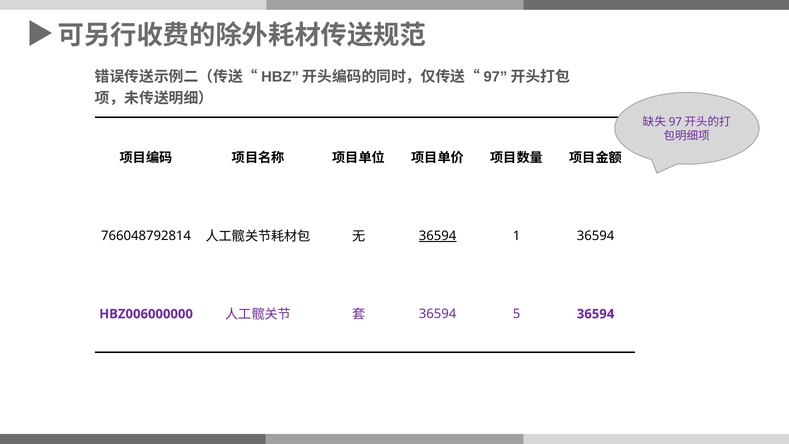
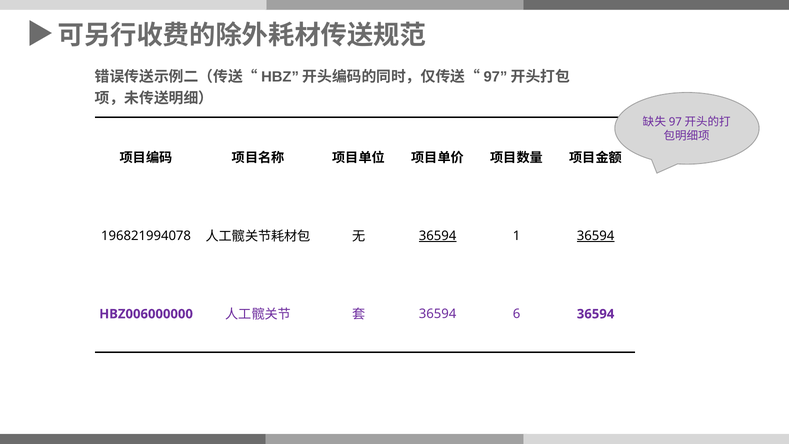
766048792814: 766048792814 -> 196821994078
36594 at (596, 236) underline: none -> present
5: 5 -> 6
